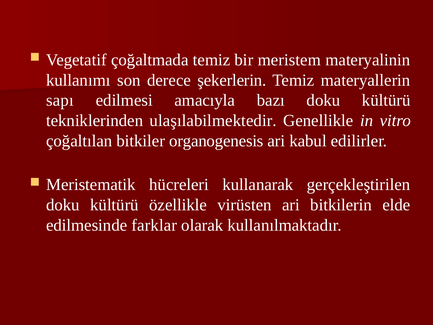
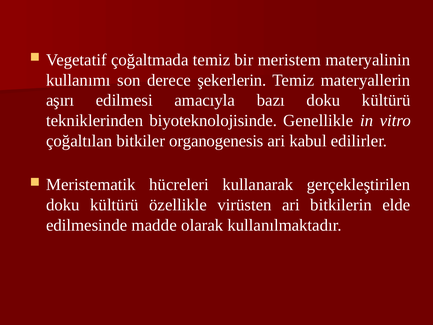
sapı: sapı -> aşırı
ulaşılabilmektedir: ulaşılabilmektedir -> biyoteknolojisinde
farklar: farklar -> madde
